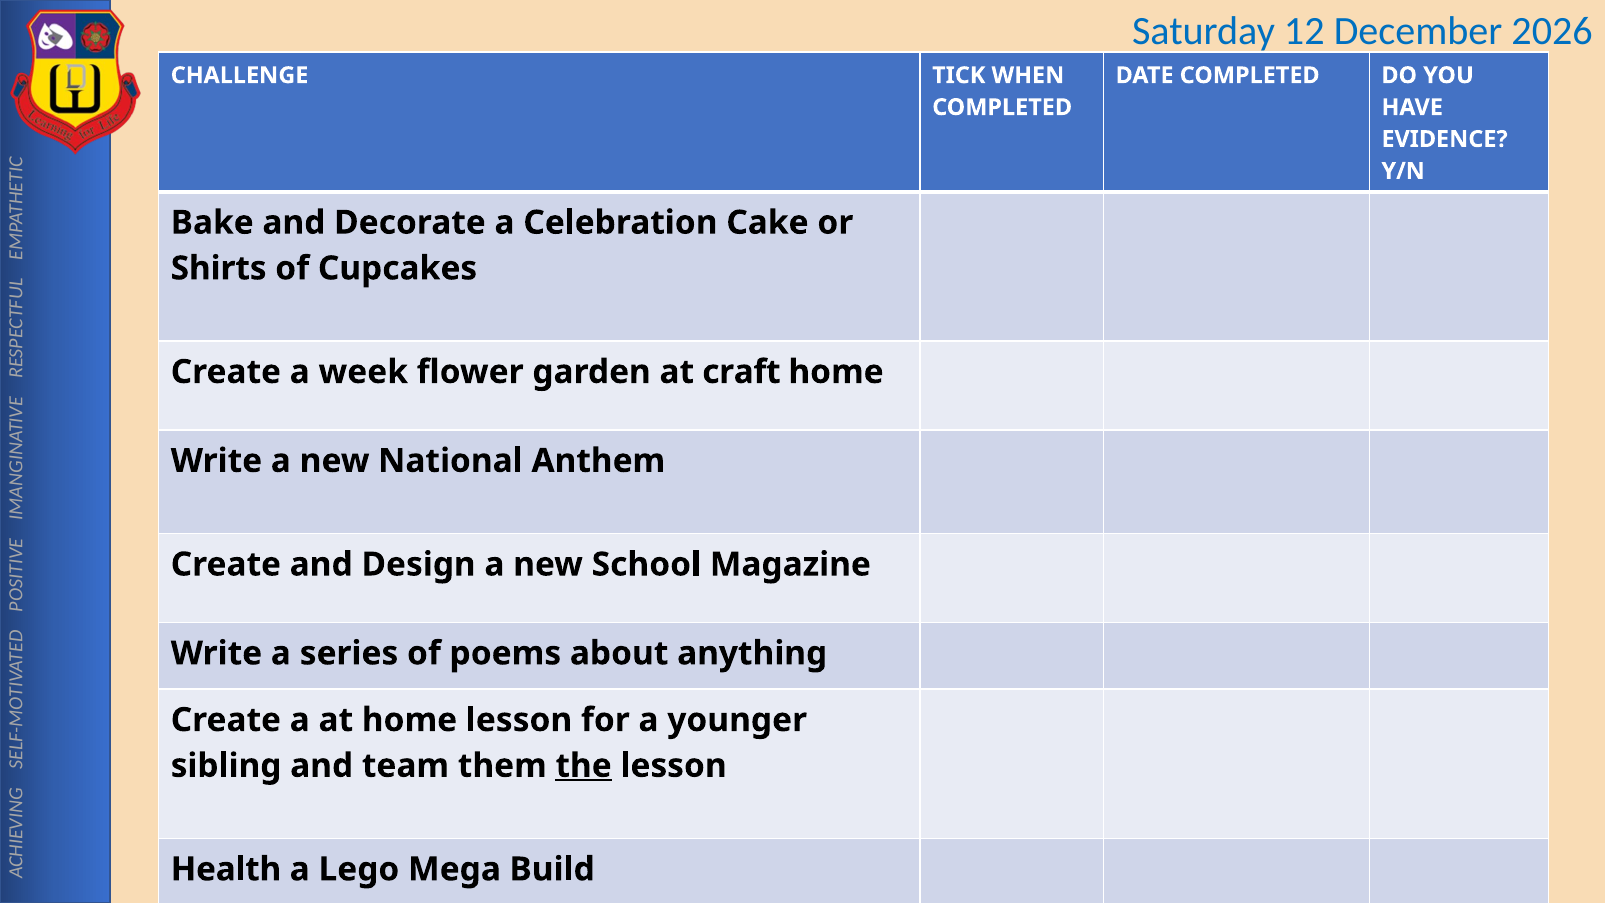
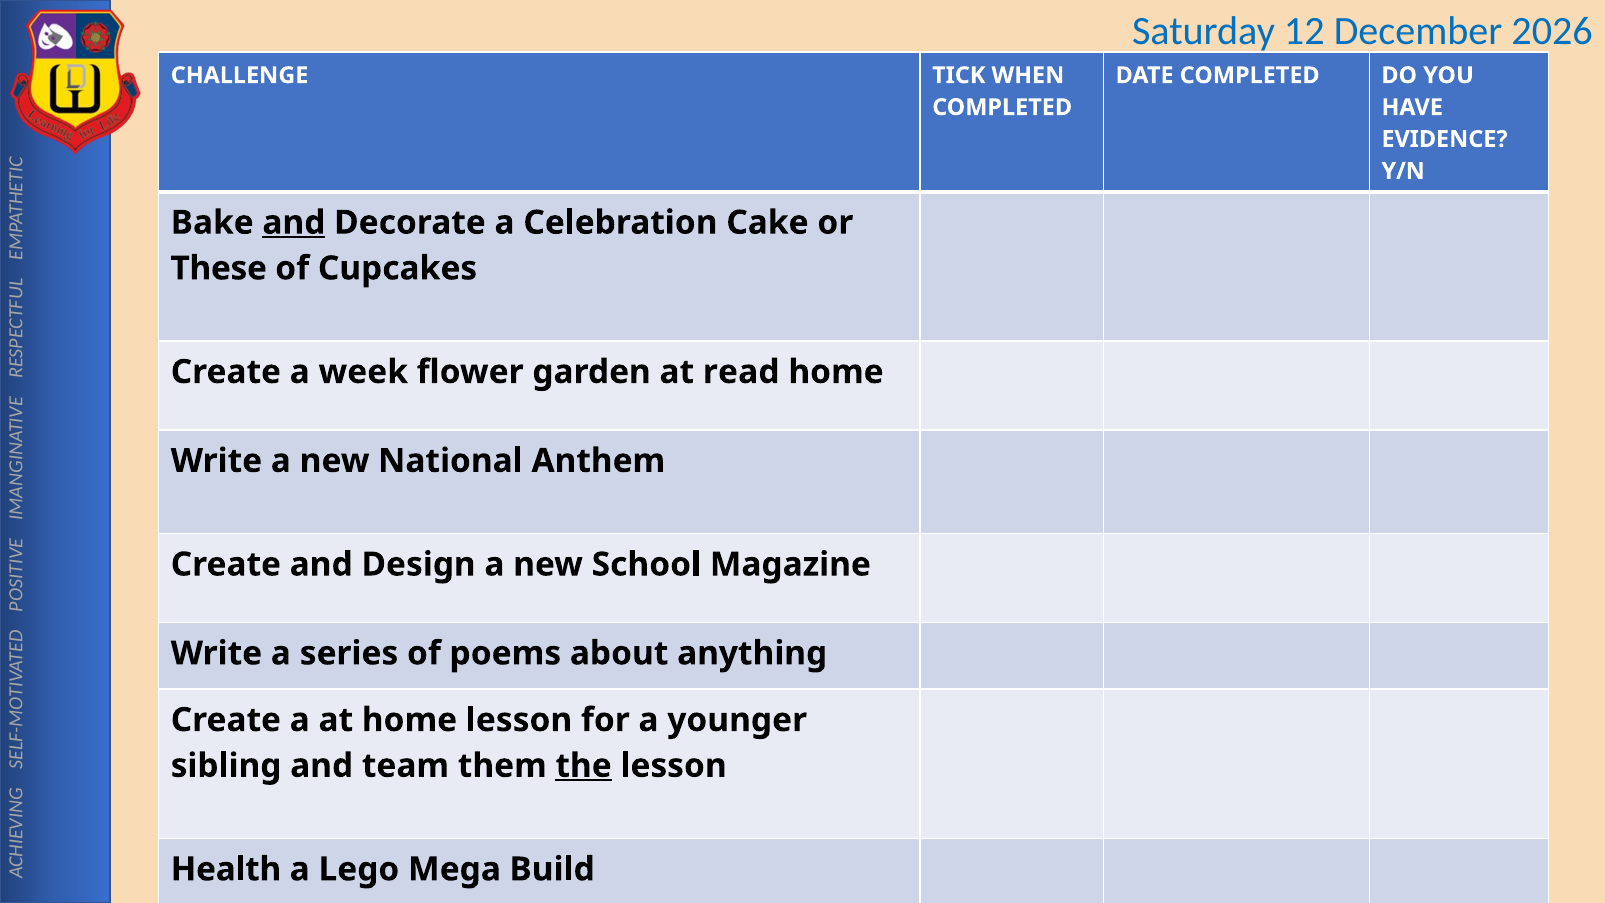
and at (294, 223) underline: none -> present
Shirts: Shirts -> These
craft: craft -> read
